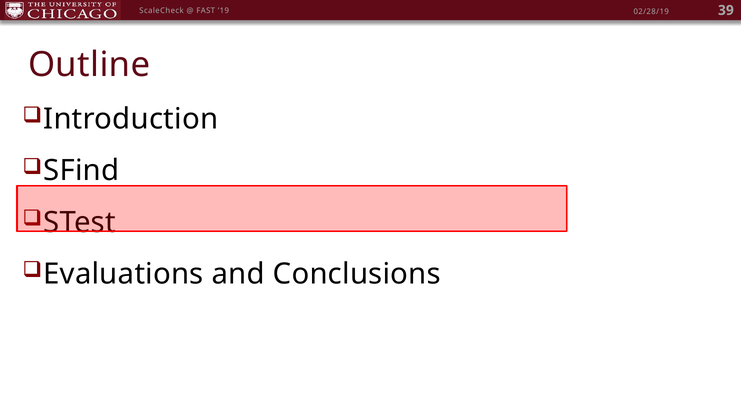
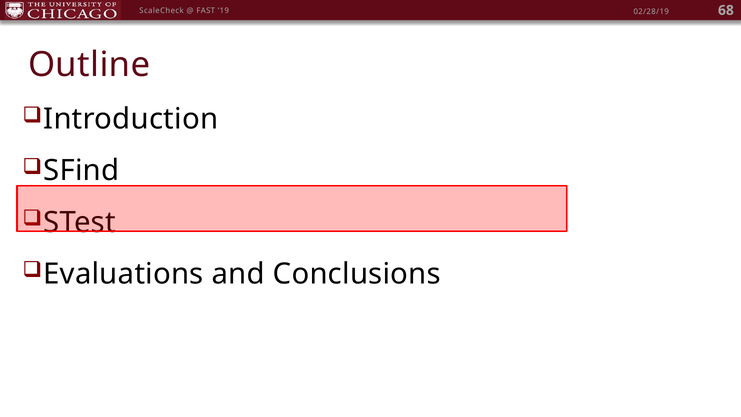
39: 39 -> 68
